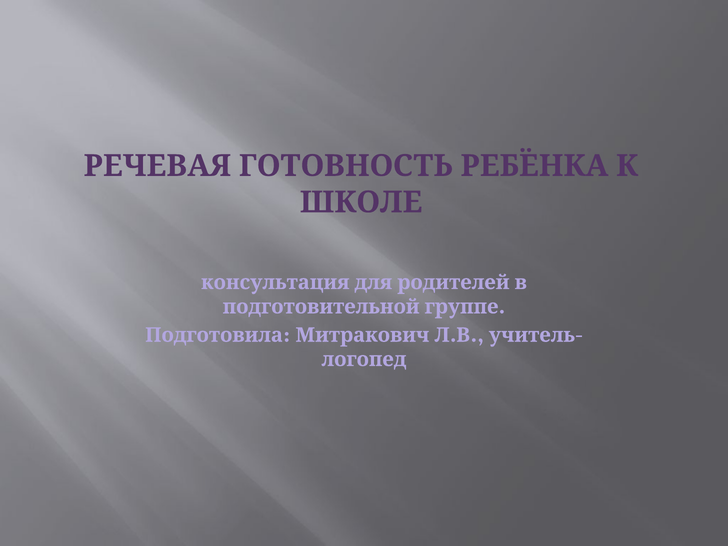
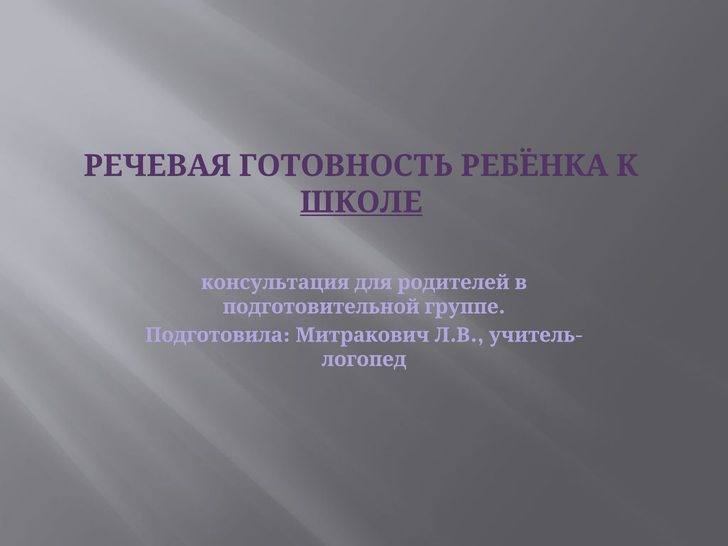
ШКОЛЕ underline: none -> present
